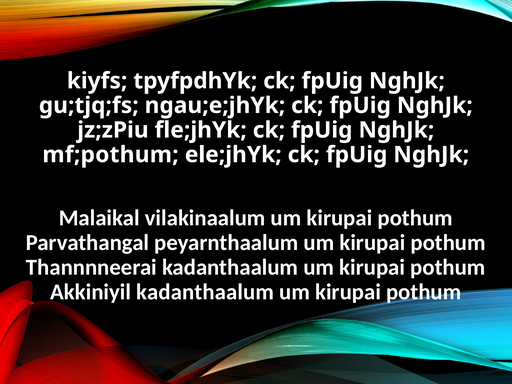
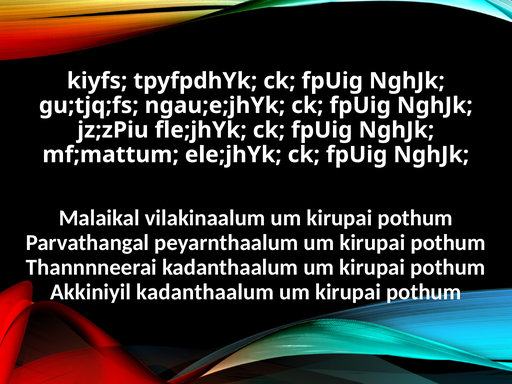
mf;pothum: mf;pothum -> mf;mattum
